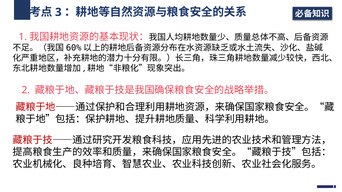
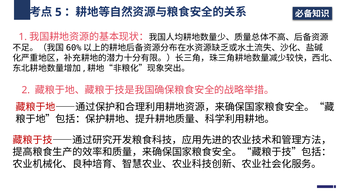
3: 3 -> 5
